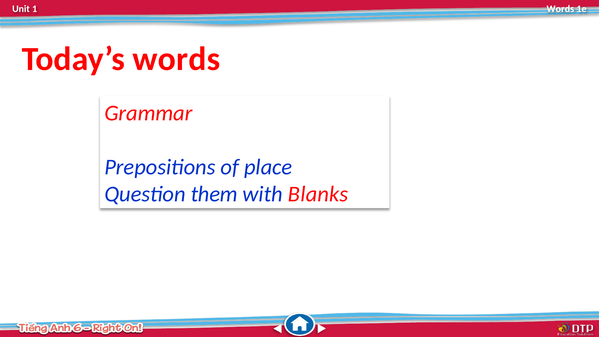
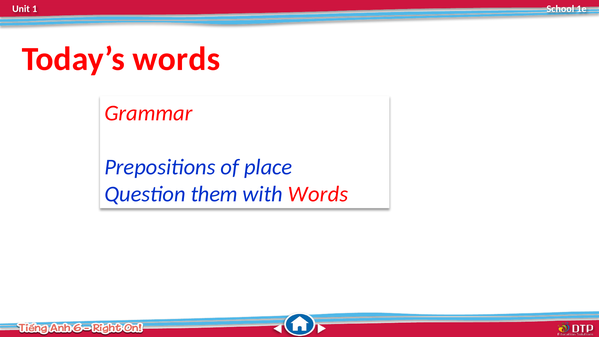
Words at (560, 9): Words -> School
with Blanks: Blanks -> Words
